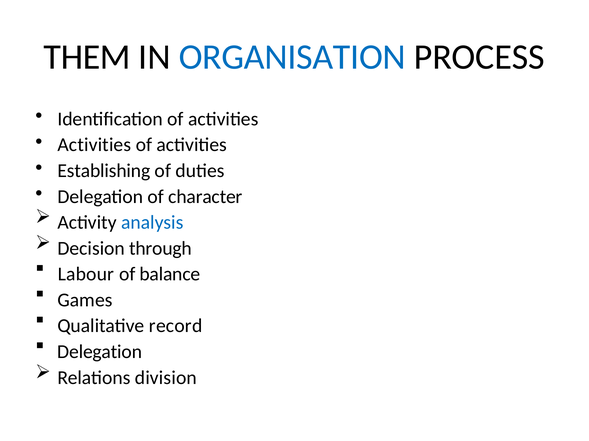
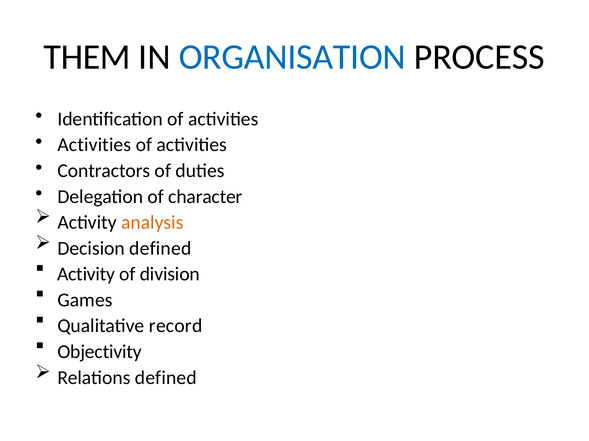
Establishing: Establishing -> Contractors
analysis colour: blue -> orange
Decision through: through -> defined
Labour at (86, 275): Labour -> Activity
balance: balance -> division
Delegation at (100, 352): Delegation -> Objectivity
Relations division: division -> defined
